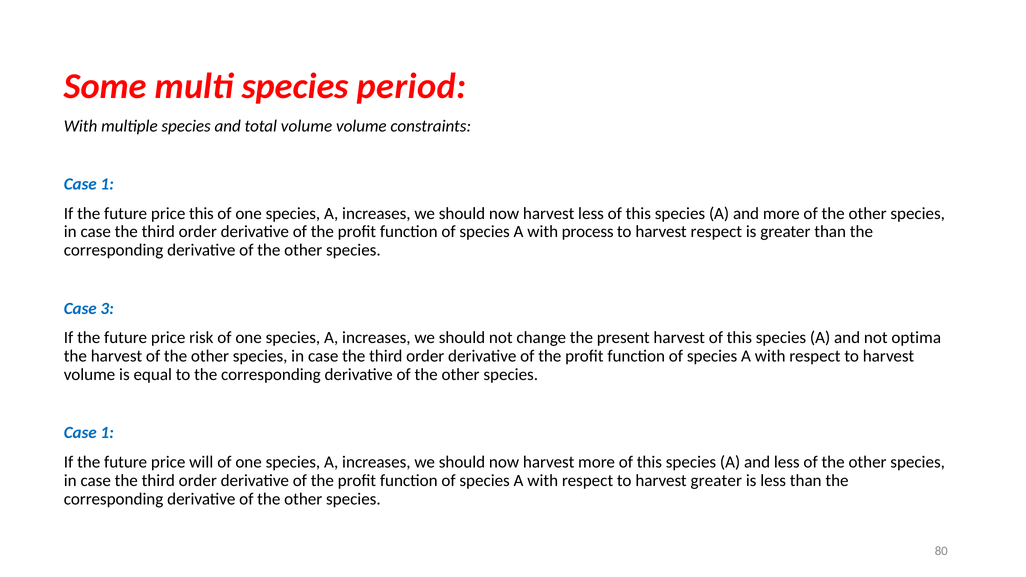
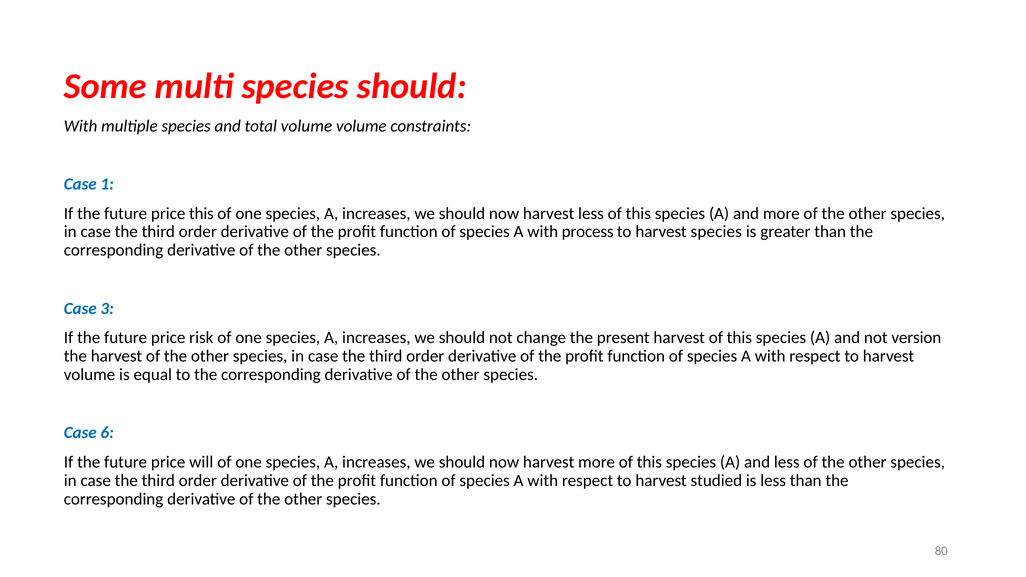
species period: period -> should
harvest respect: respect -> species
optima: optima -> version
1 at (107, 433): 1 -> 6
harvest greater: greater -> studied
